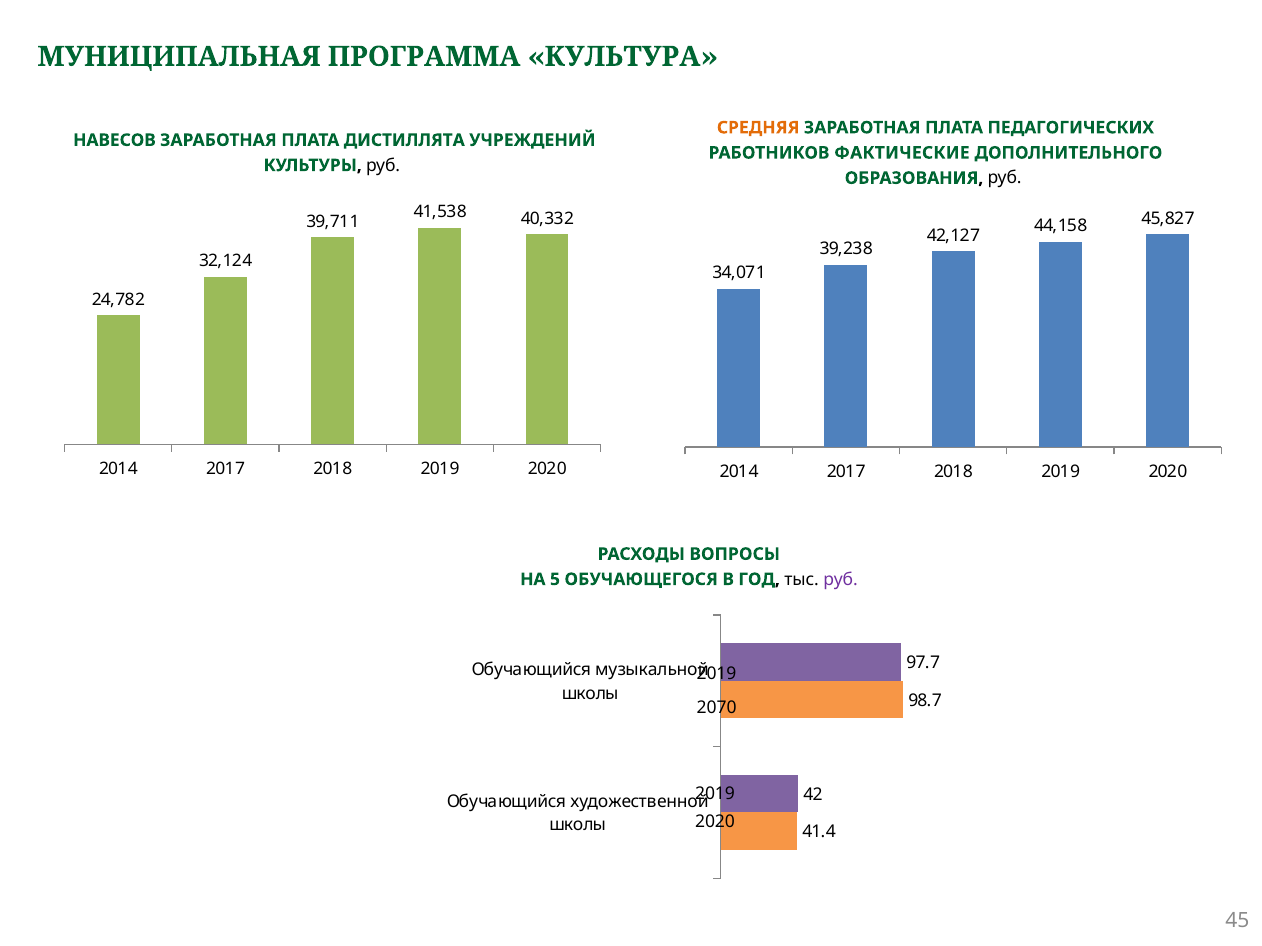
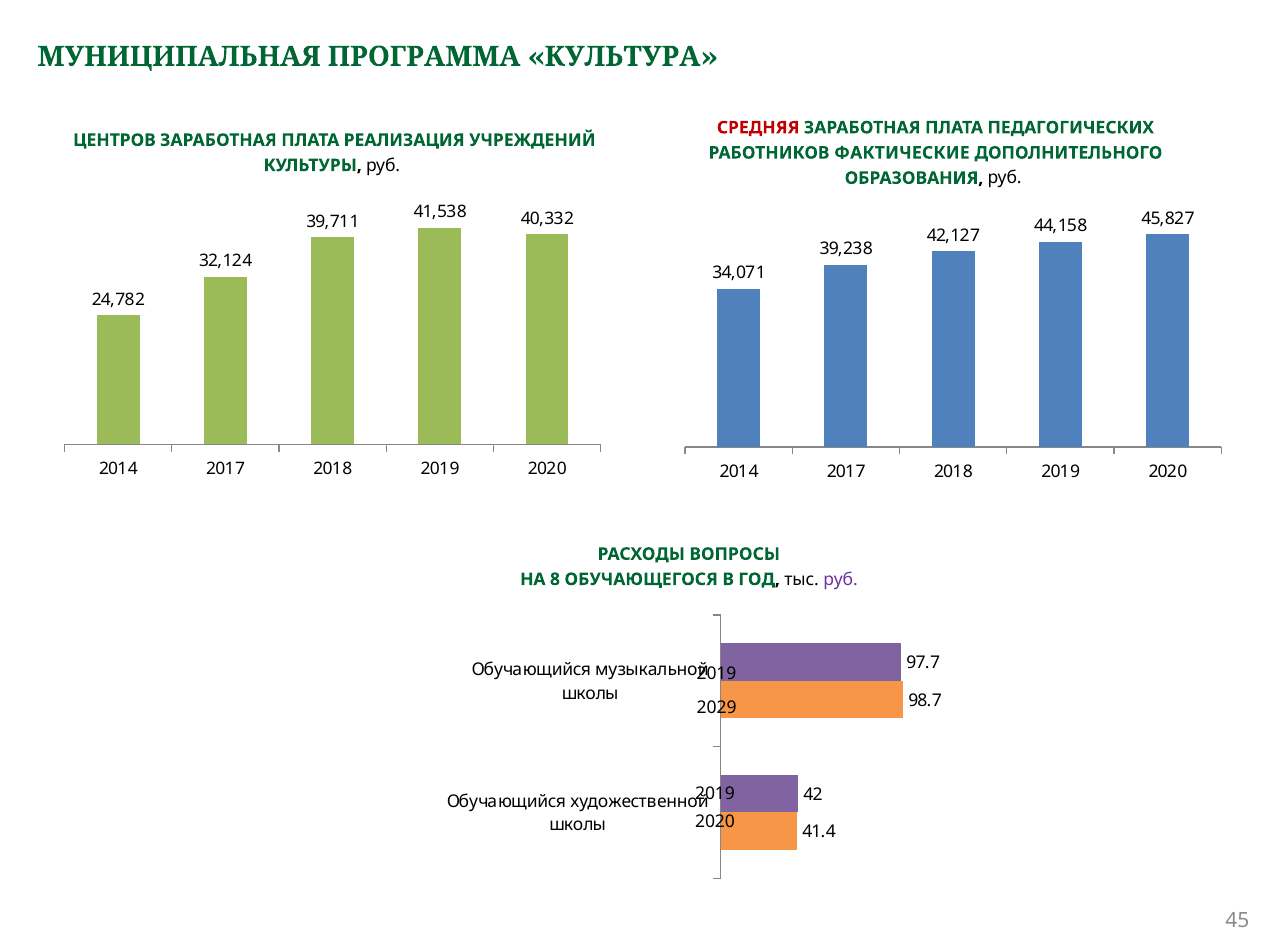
СРЕДНЯЯ colour: orange -> red
НАВЕСОВ: НАВЕСОВ -> ЦЕНТРОВ
ДИСТИЛЛЯТА: ДИСТИЛЛЯТА -> РЕАЛИЗАЦИЯ
5: 5 -> 8
2070: 2070 -> 2029
